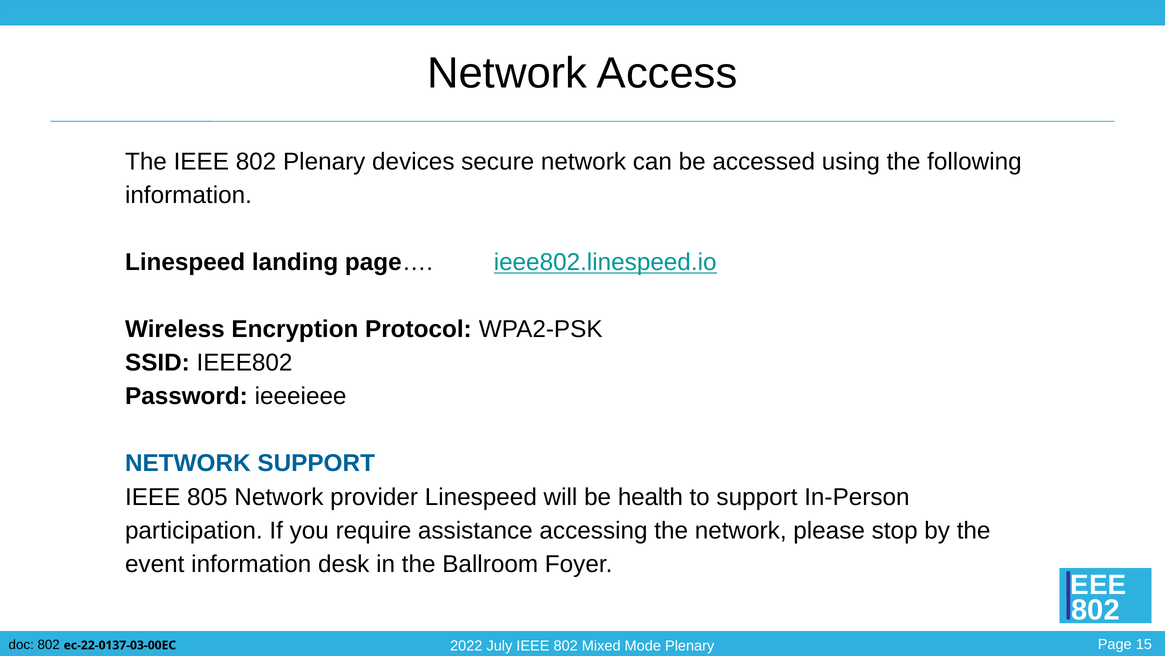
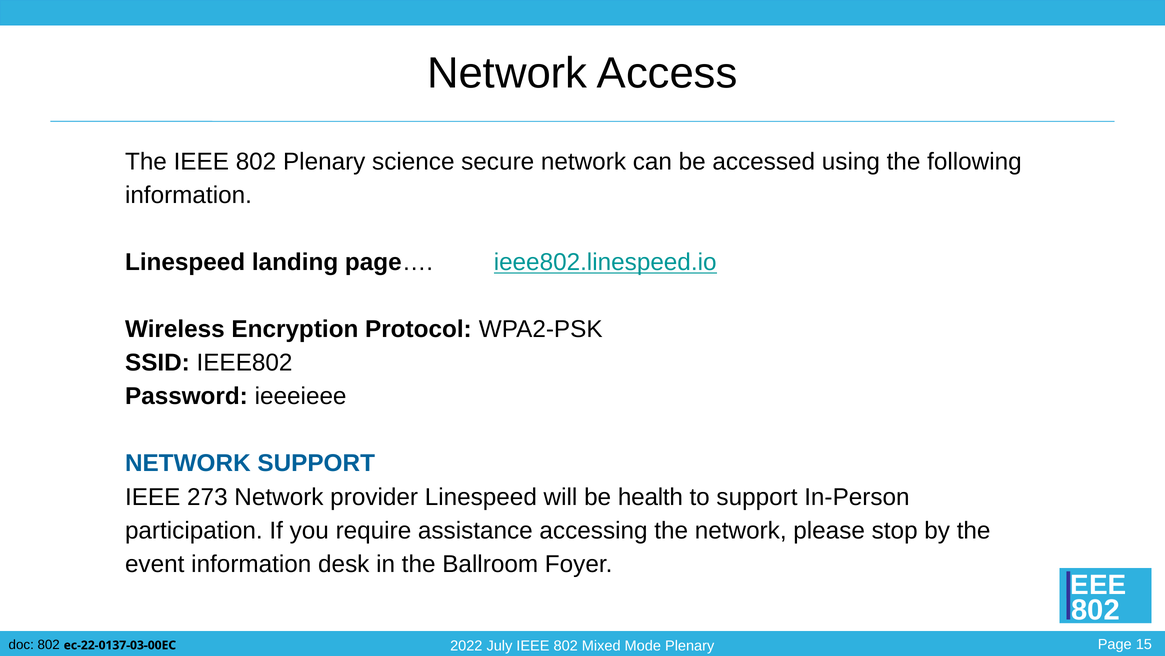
devices: devices -> science
805: 805 -> 273
